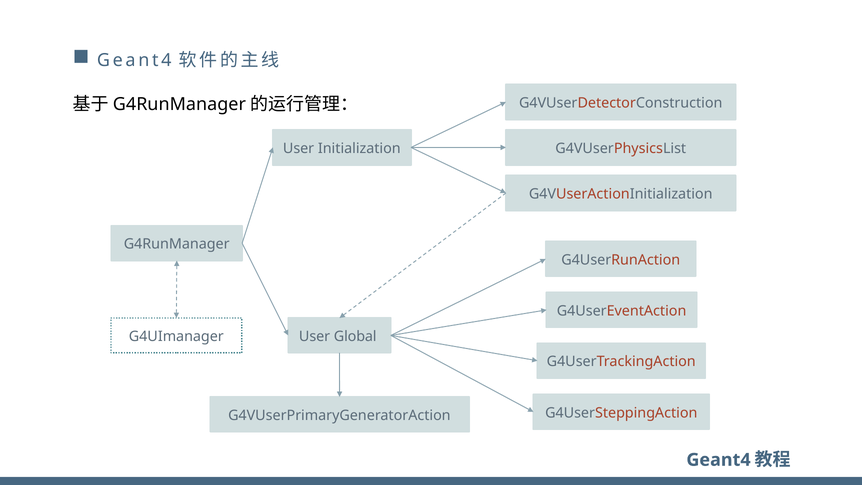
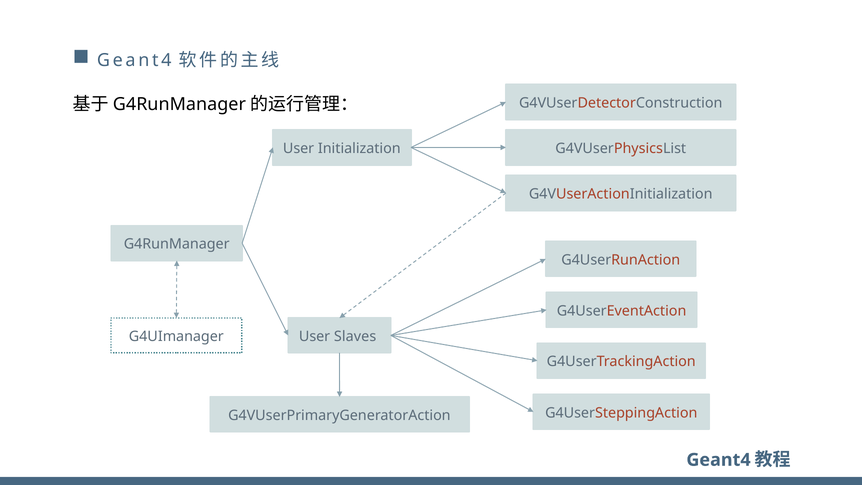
Global: Global -> Slaves
